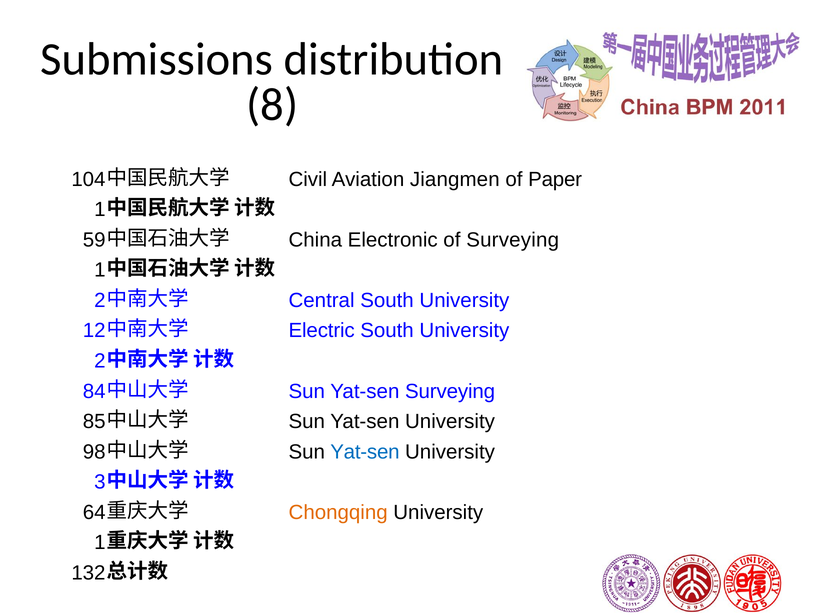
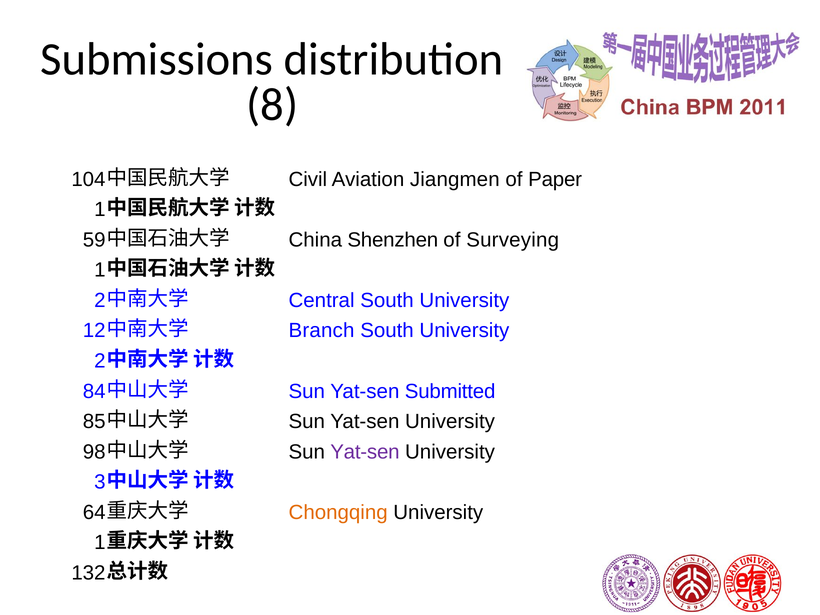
Electronic: Electronic -> Shenzhen
Electric: Electric -> Branch
Yat-sen Surveying: Surveying -> Submitted
Yat-sen at (365, 452) colour: blue -> purple
